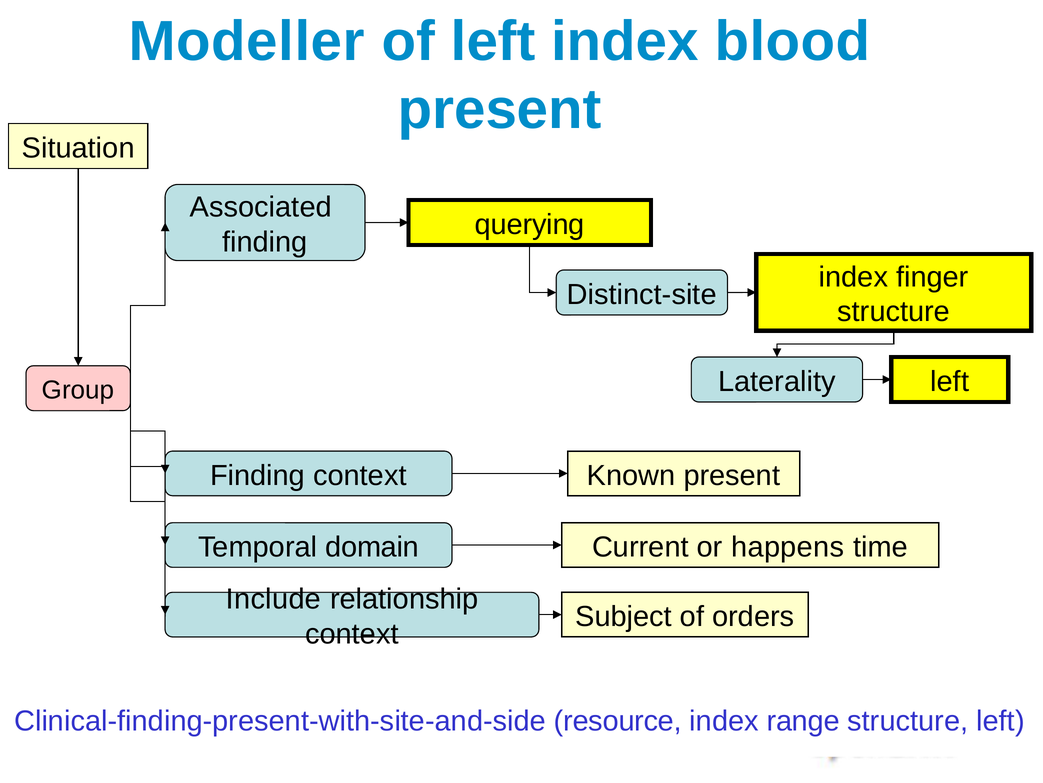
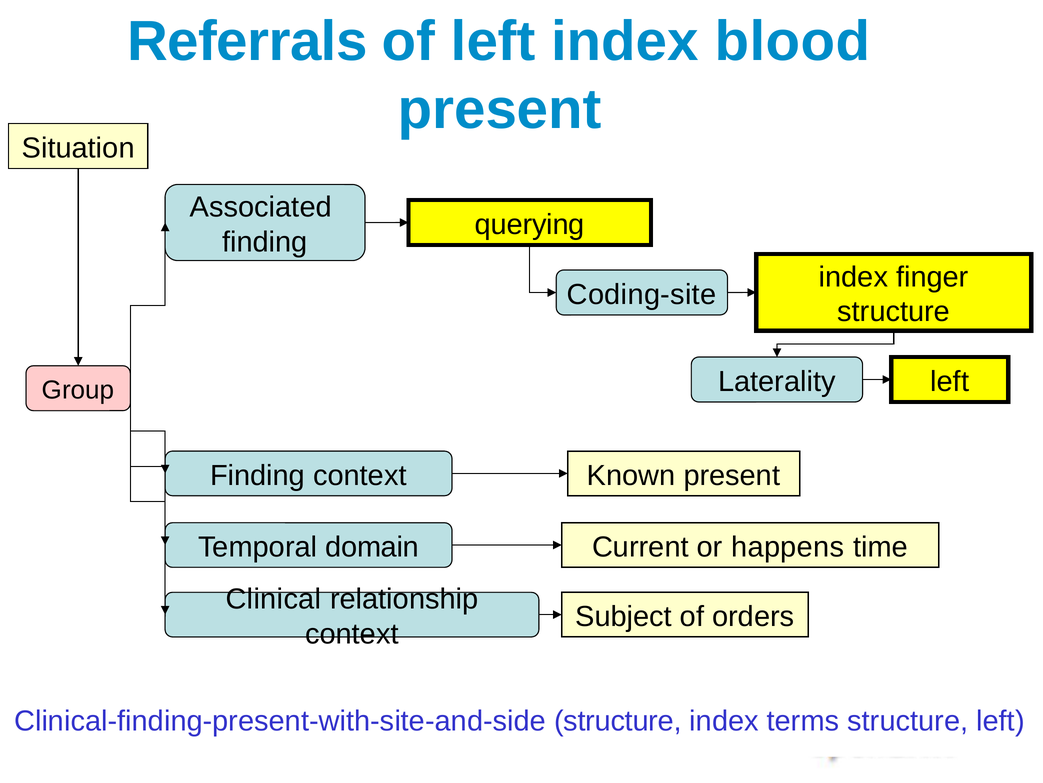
Modeller: Modeller -> Referrals
Distinct-site: Distinct-site -> Coding-site
Include: Include -> Clinical
Clinical-finding-present-with-site-and-side resource: resource -> structure
range: range -> terms
